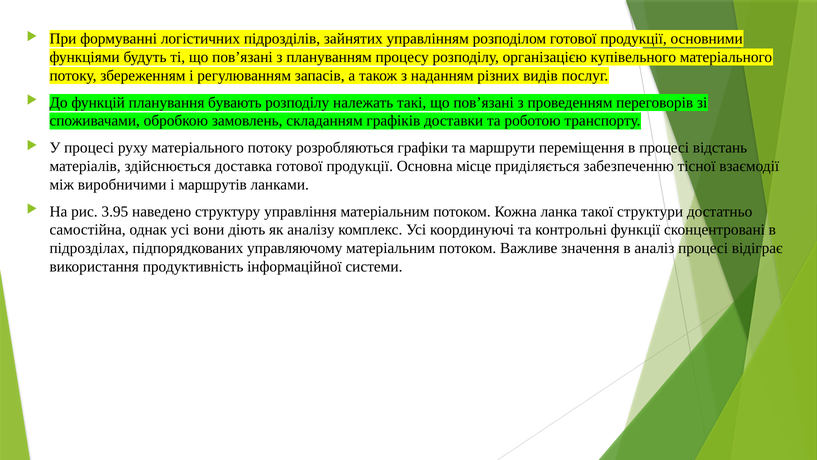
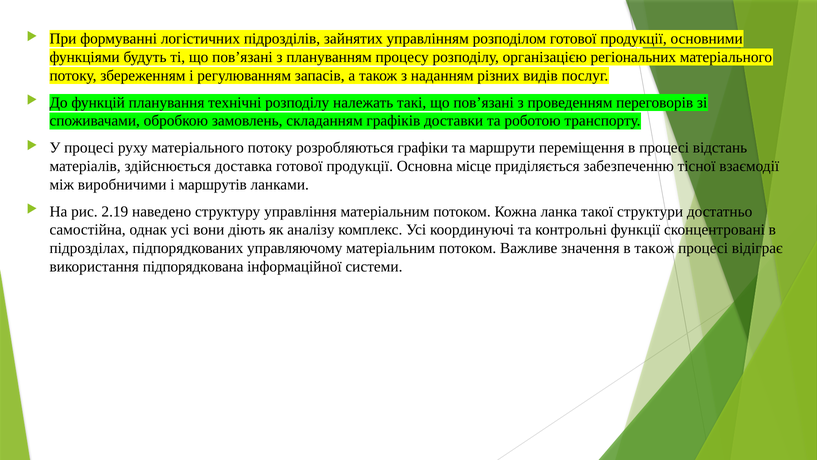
купівельного: купівельного -> регіональних
бувають: бувають -> технічні
3.95: 3.95 -> 2.19
в аналіз: аналіз -> також
продуктивність: продуктивність -> підпорядкована
